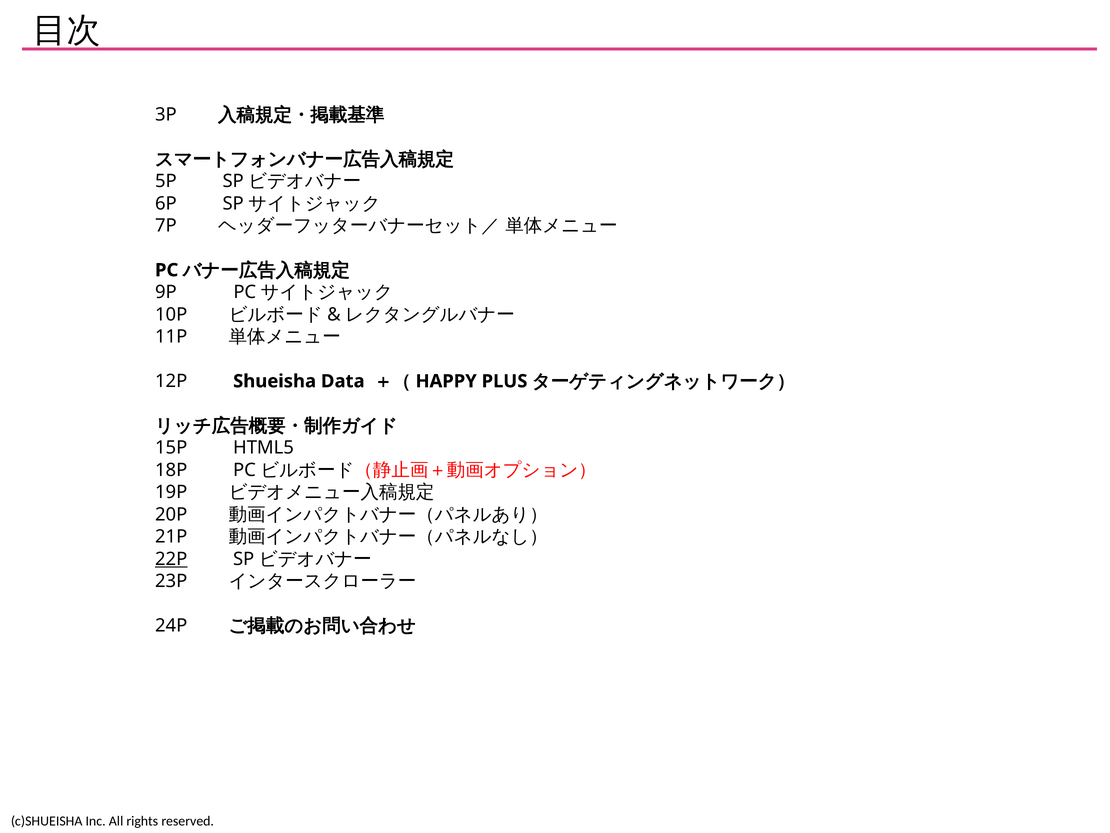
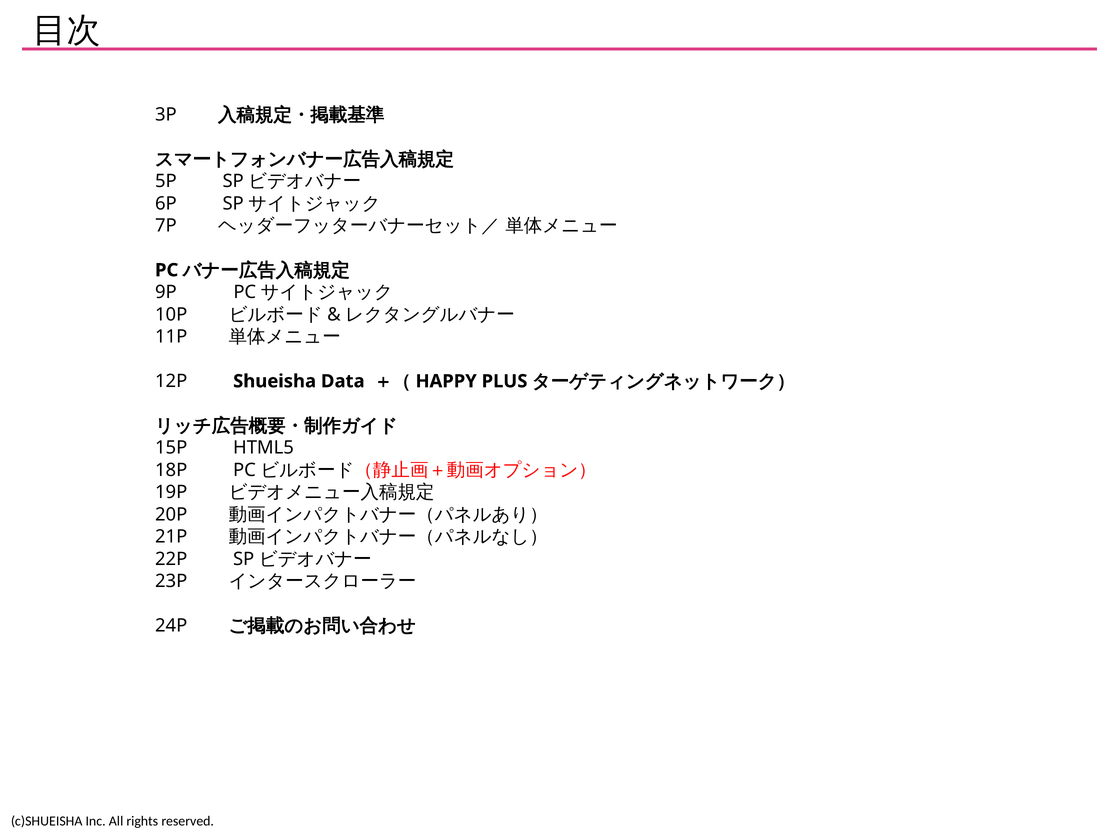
22P underline: present -> none
